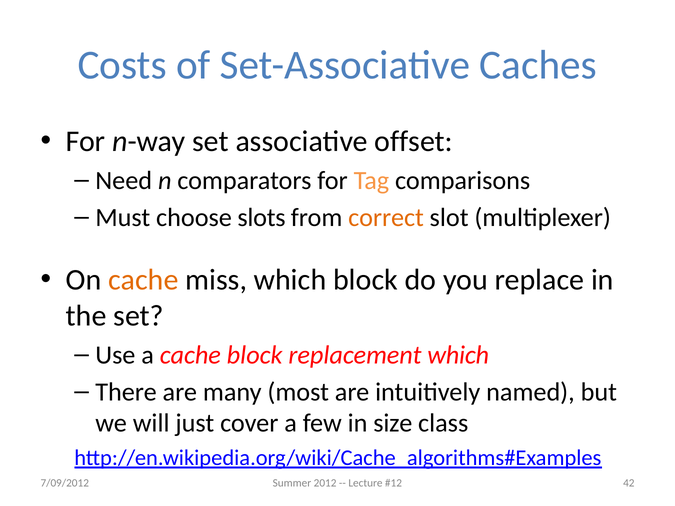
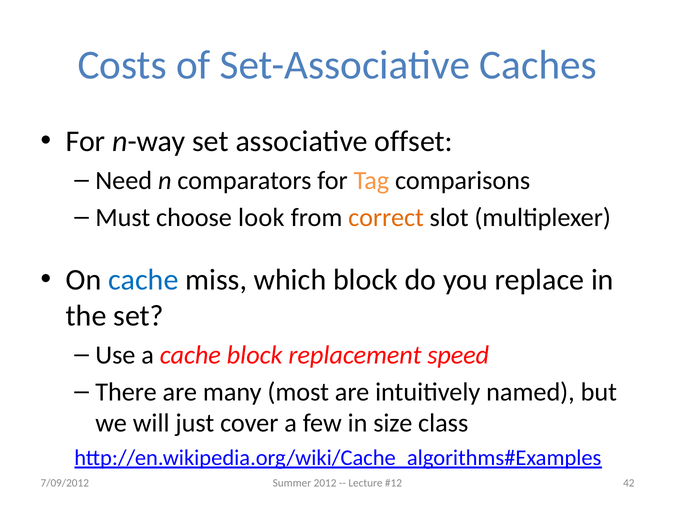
slots: slots -> look
cache at (143, 280) colour: orange -> blue
replacement which: which -> speed
